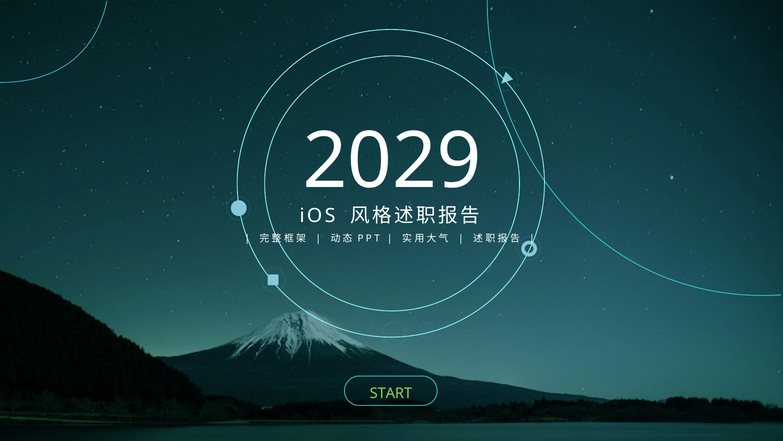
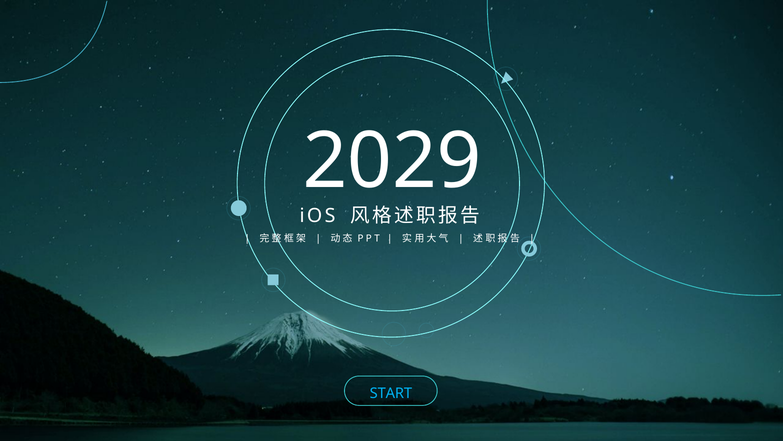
START colour: light green -> light blue
